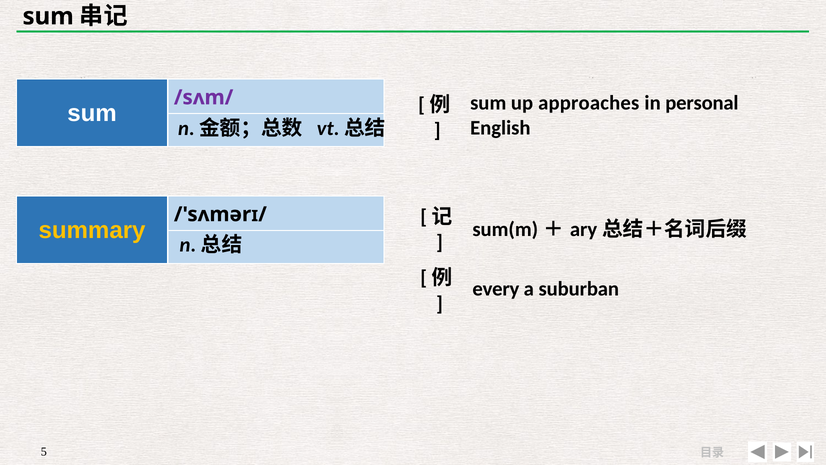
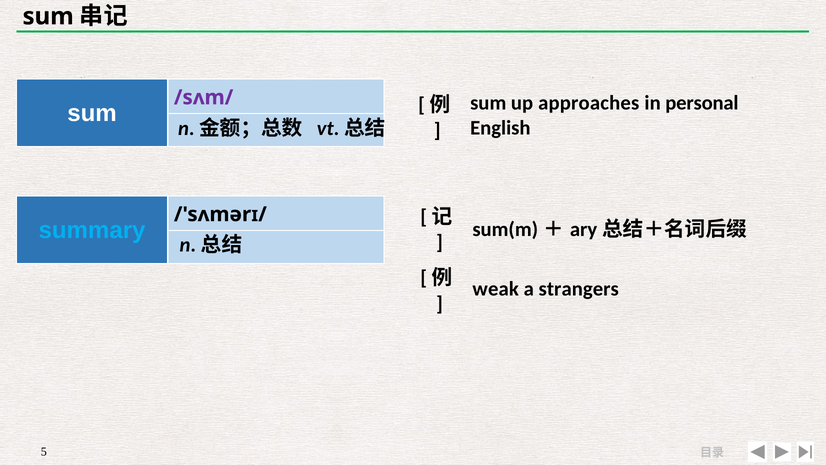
summary colour: yellow -> light blue
every: every -> weak
suburban: suburban -> strangers
